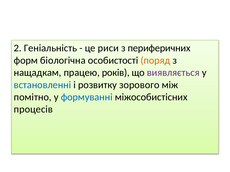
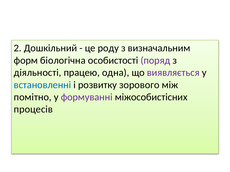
Геніальність: Геніальність -> Дошкільний
риси: риси -> роду
периферичних: периферичних -> визначальним
поряд colour: orange -> purple
нащадкам: нащадкам -> діяльності
років: років -> одна
формуванні colour: blue -> purple
